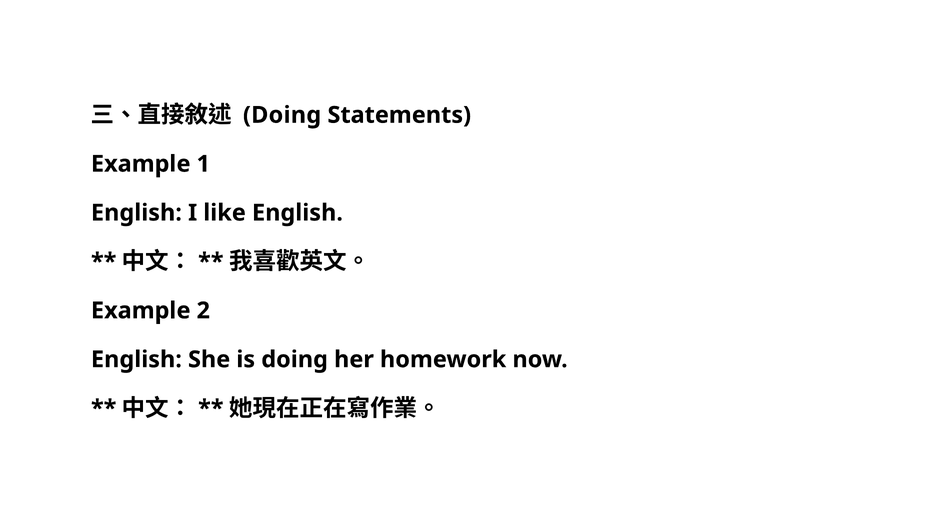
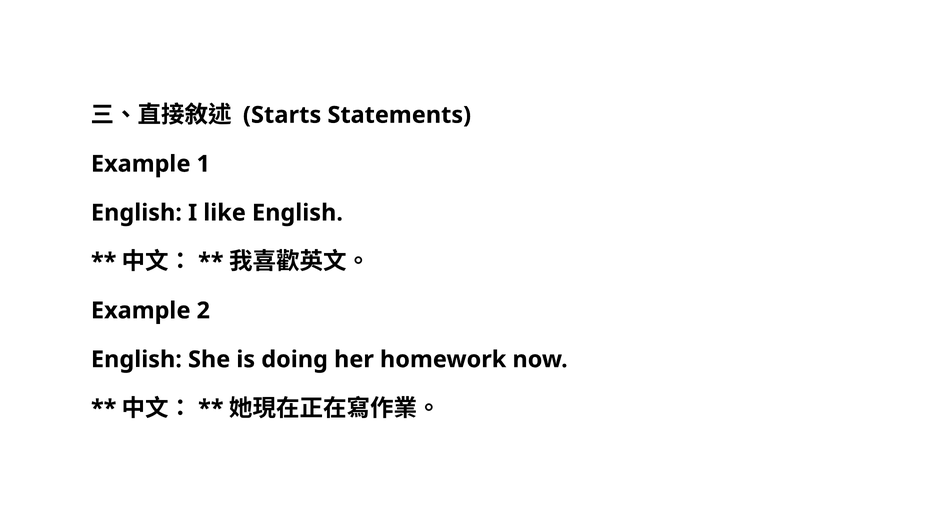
Doing at (282, 115): Doing -> Starts
